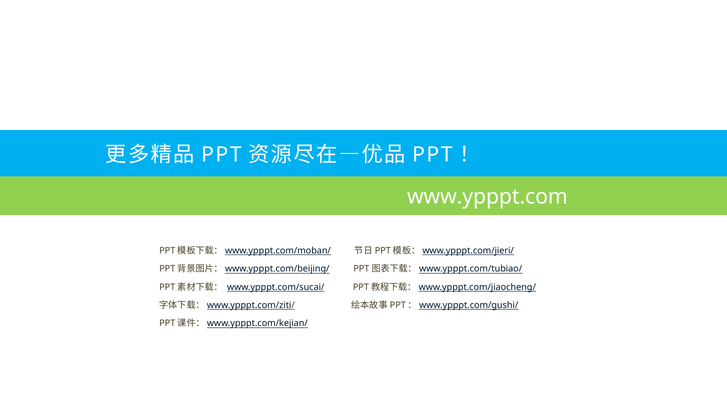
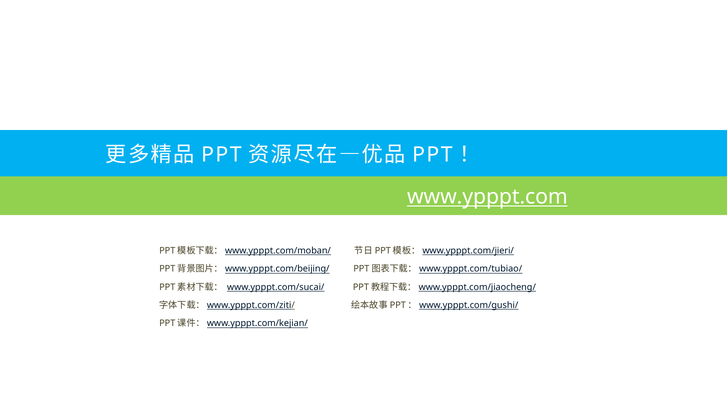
www.ypppt.com underline: none -> present
